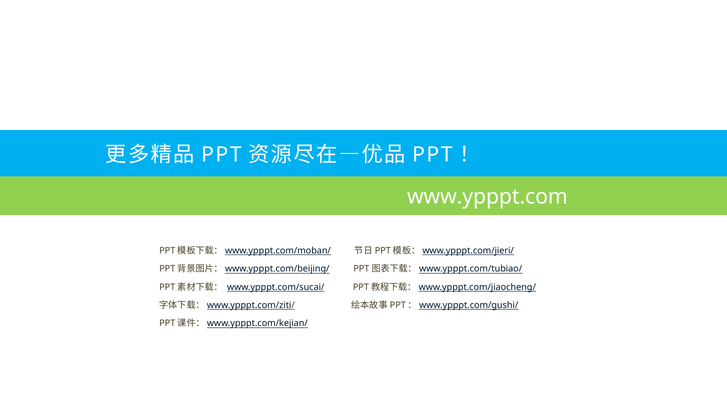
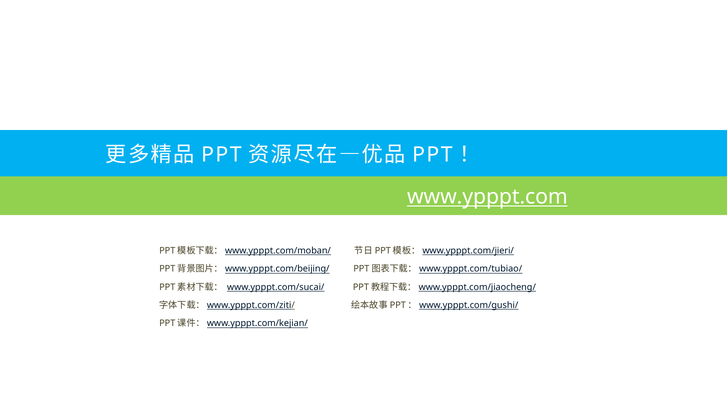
www.ypppt.com underline: none -> present
